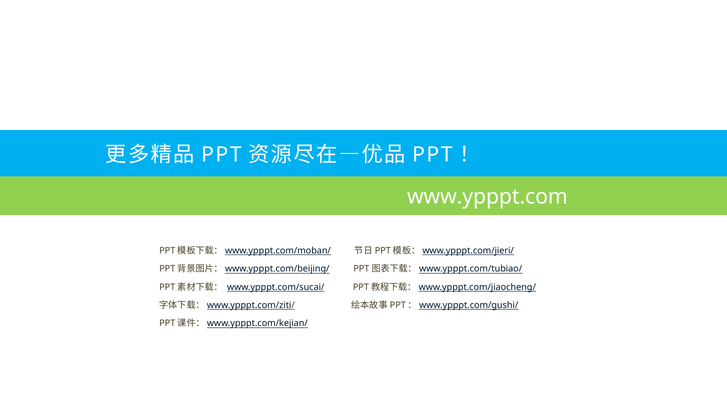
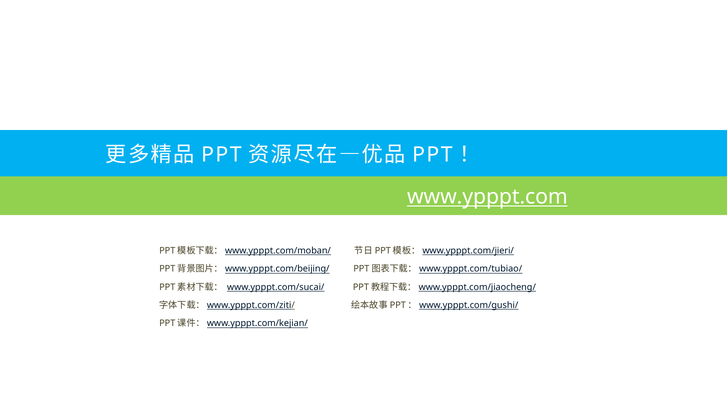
www.ypppt.com underline: none -> present
